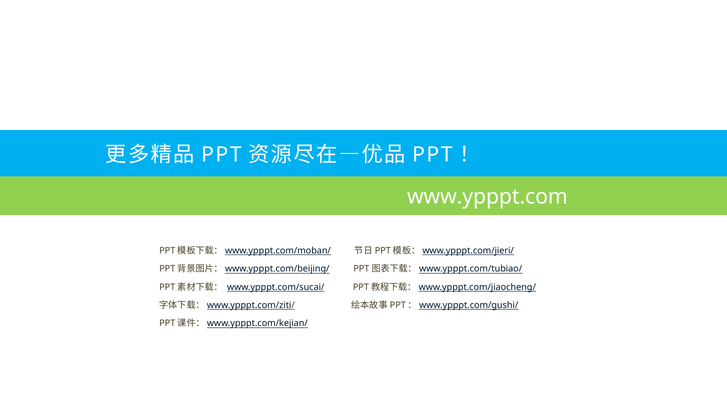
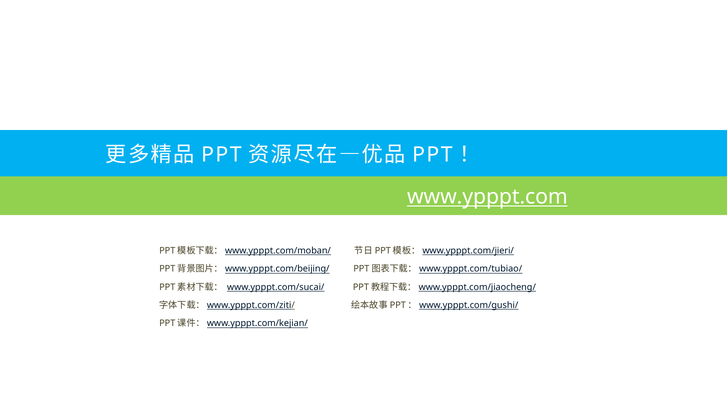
www.ypppt.com underline: none -> present
